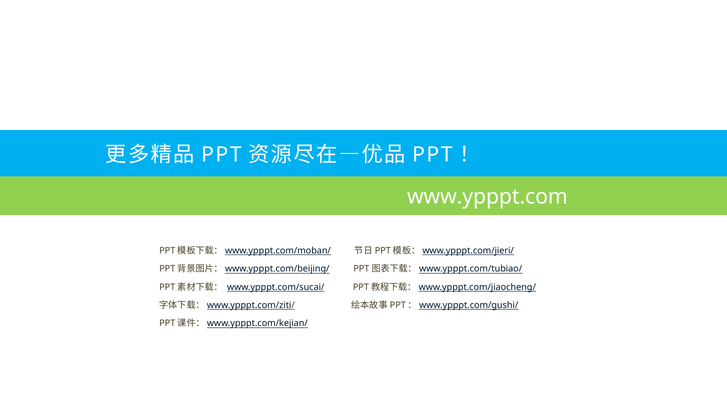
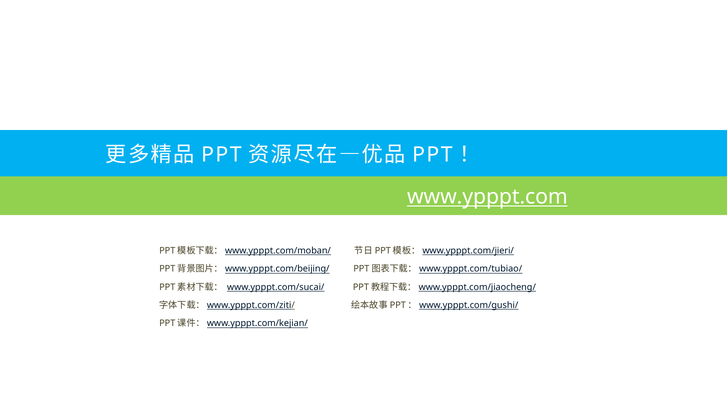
www.ypppt.com underline: none -> present
